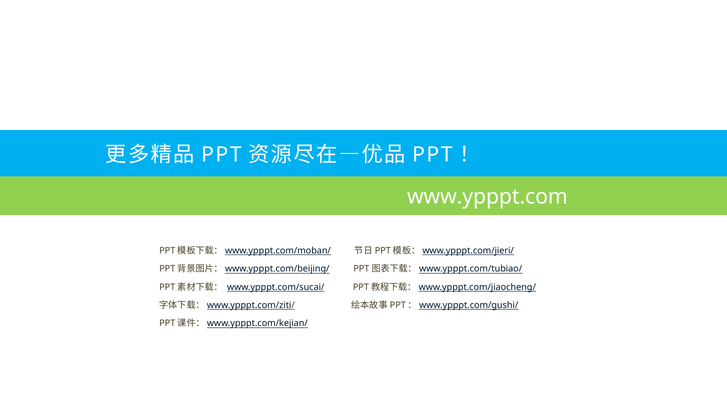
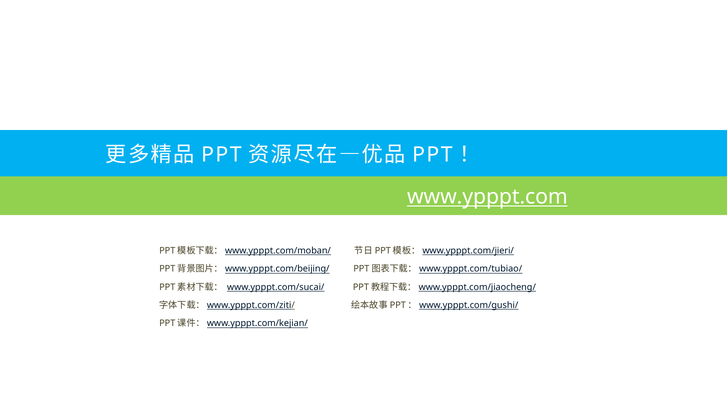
www.ypppt.com underline: none -> present
